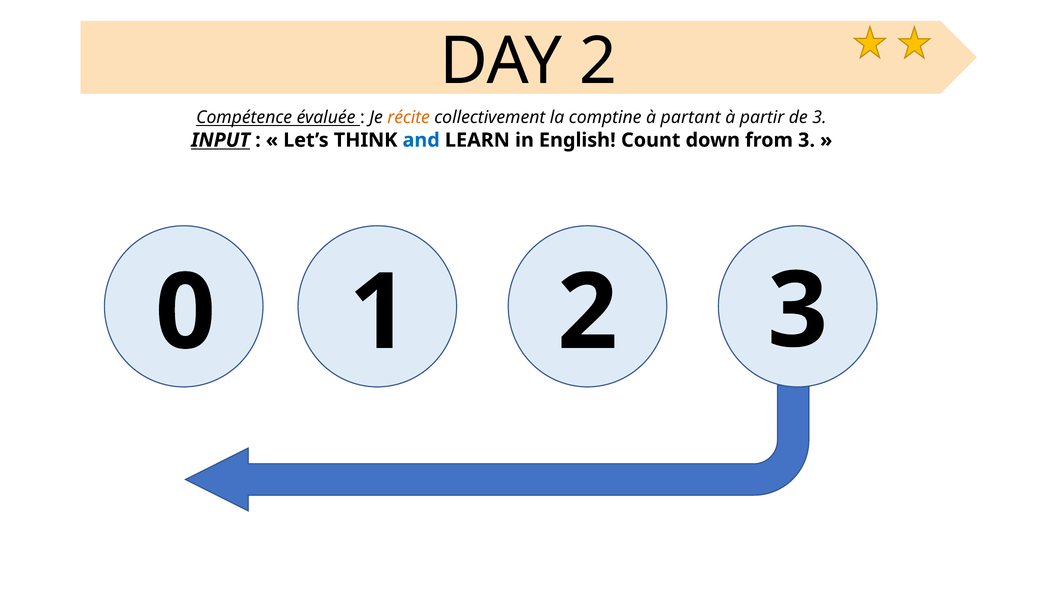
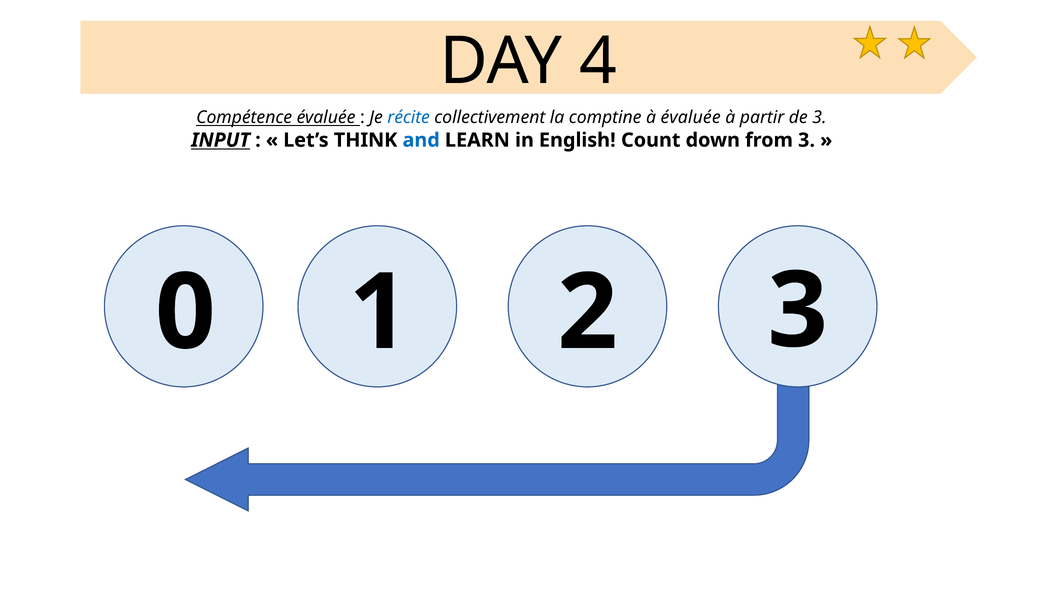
DAY 2: 2 -> 4
récite colour: orange -> blue
à partant: partant -> évaluée
